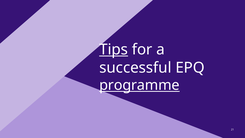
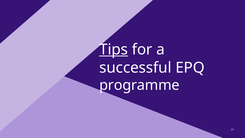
programme underline: present -> none
